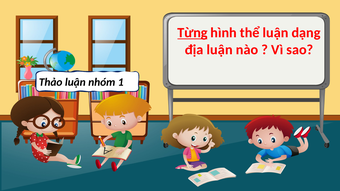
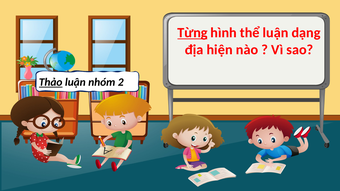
địa luận: luận -> hiện
Thảo underline: none -> present
1: 1 -> 2
